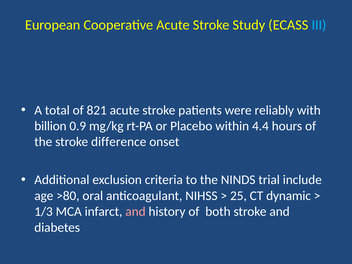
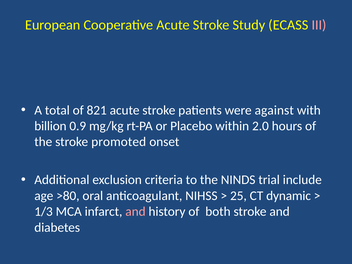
III colour: light blue -> pink
reliably: reliably -> against
4.4: 4.4 -> 2.0
difference: difference -> promoted
